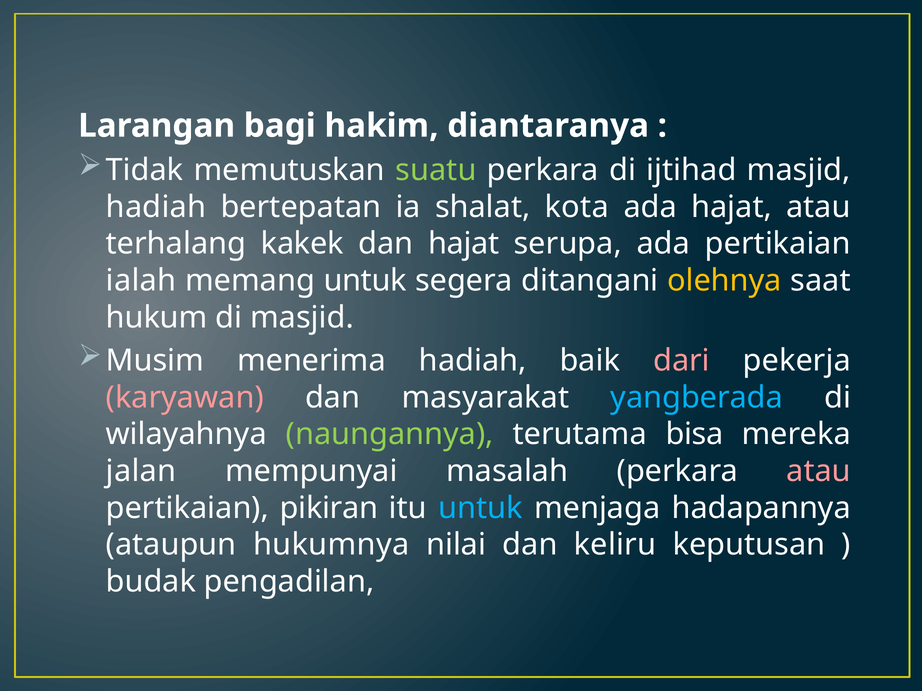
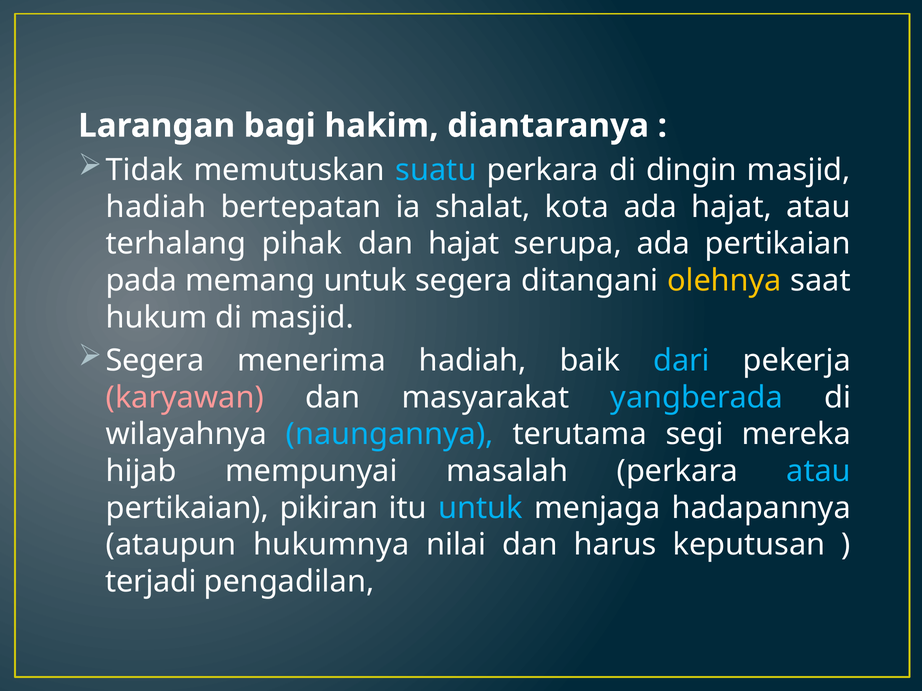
suatu colour: light green -> light blue
ijtihad: ijtihad -> dingin
kakek: kakek -> pihak
ialah: ialah -> pada
Musim at (155, 361): Musim -> Segera
dari colour: pink -> light blue
naungannya colour: light green -> light blue
bisa: bisa -> segi
jalan: jalan -> hijab
atau at (819, 471) colour: pink -> light blue
keliru: keliru -> harus
budak: budak -> terjadi
